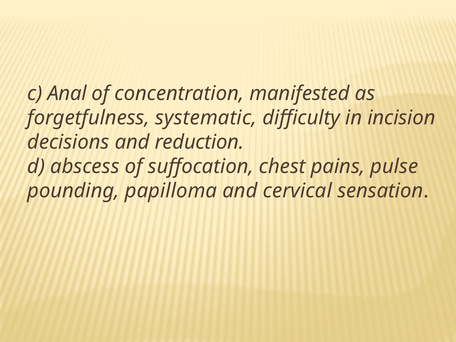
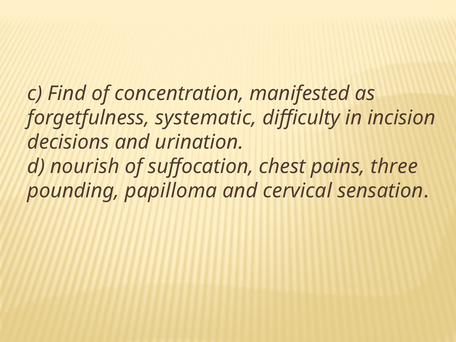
Anal: Anal -> Find
reduction: reduction -> urination
abscess: abscess -> nourish
pulse: pulse -> three
